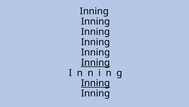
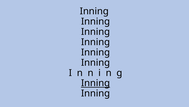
Inning at (96, 62) underline: present -> none
